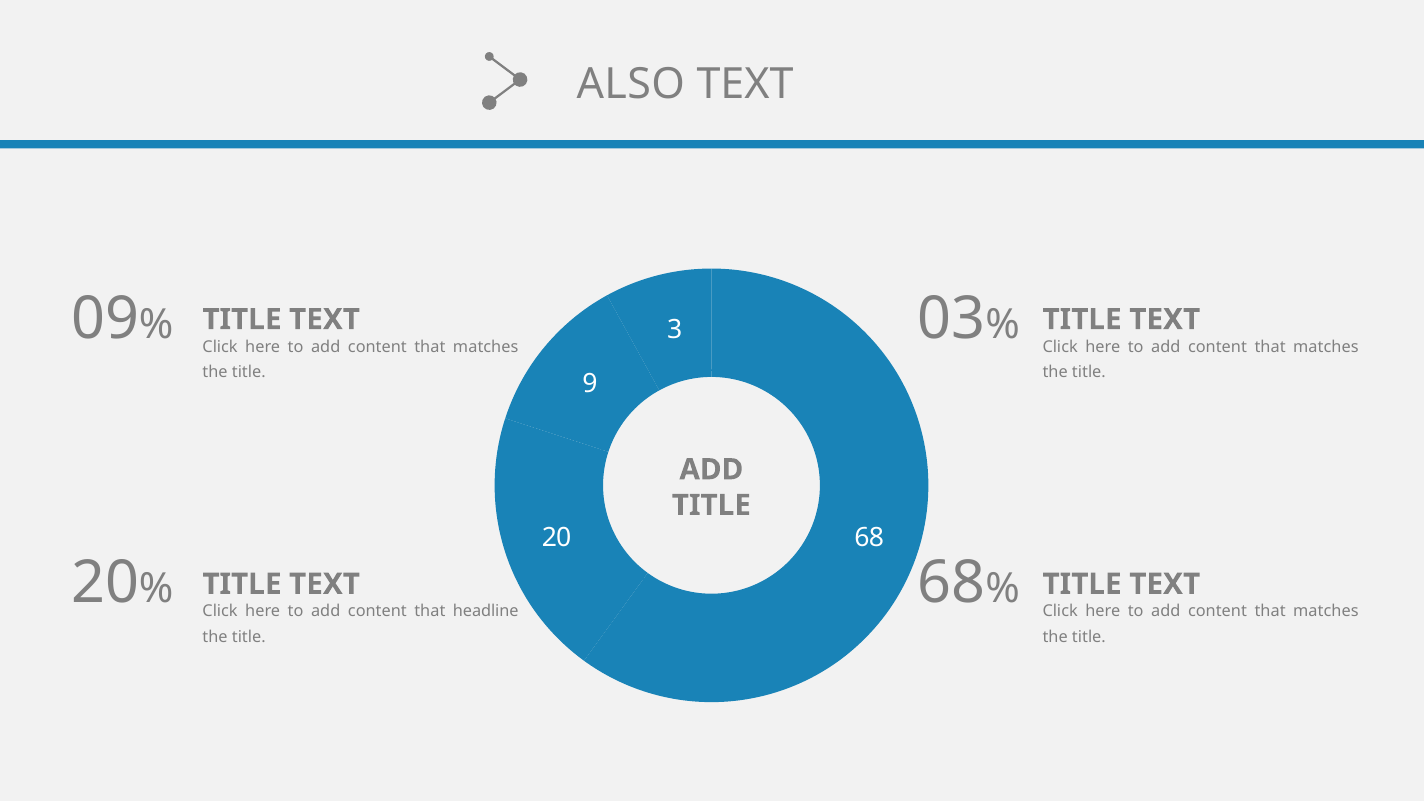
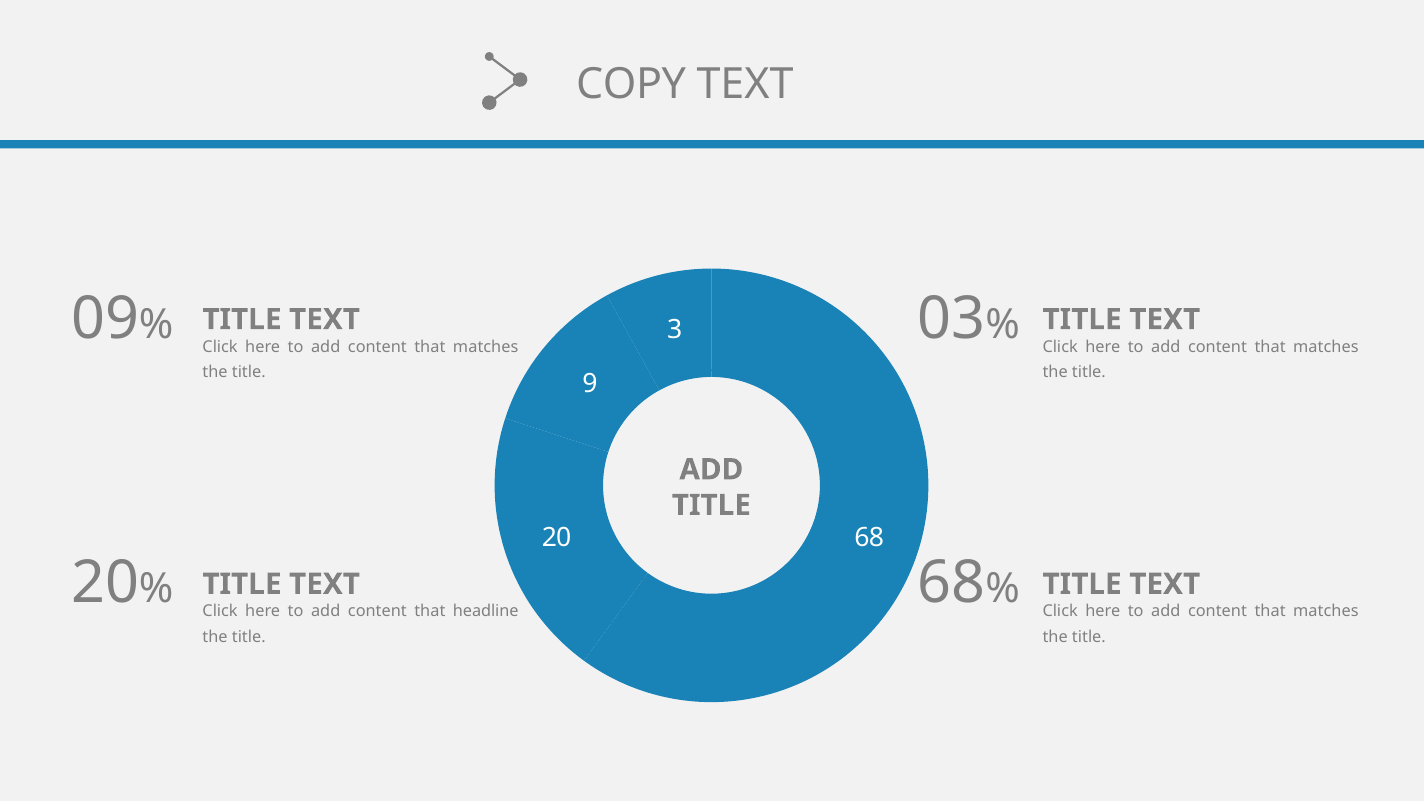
ALSO: ALSO -> COPY
